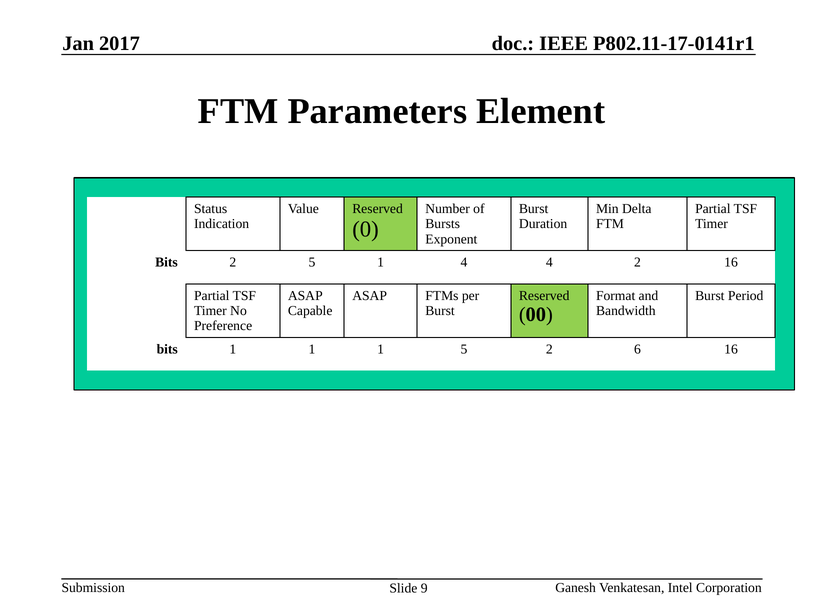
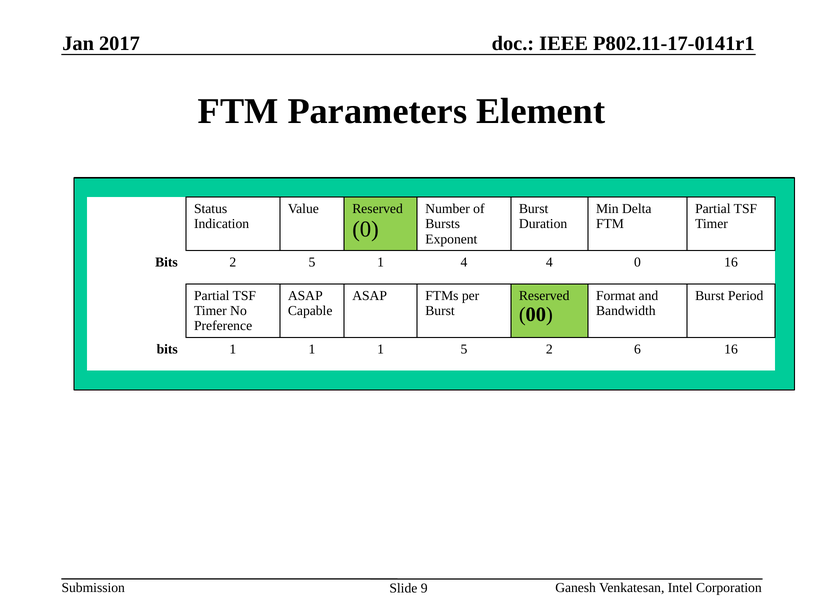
4 2: 2 -> 0
